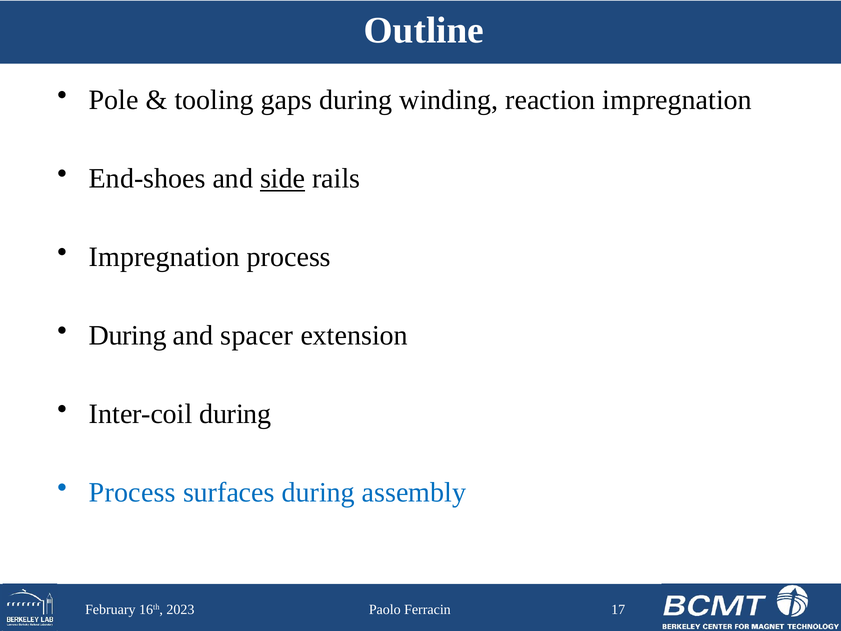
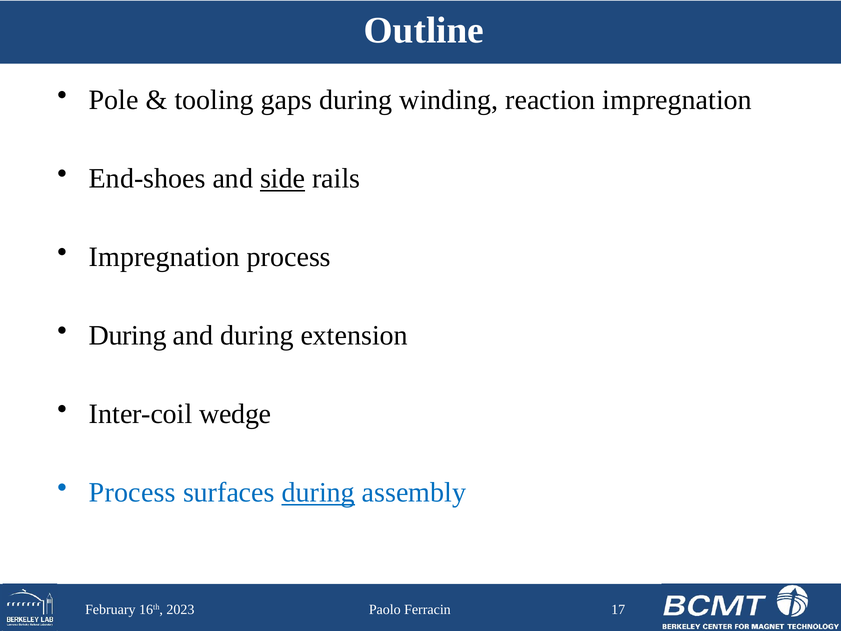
and spacer: spacer -> during
Inter-coil during: during -> wedge
during at (318, 492) underline: none -> present
